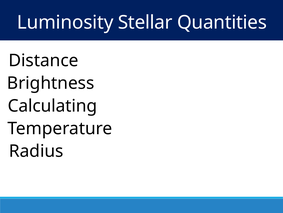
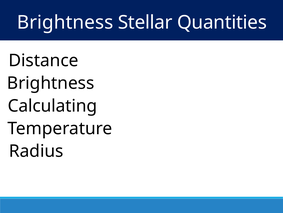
Luminosity at (65, 22): Luminosity -> Brightness
